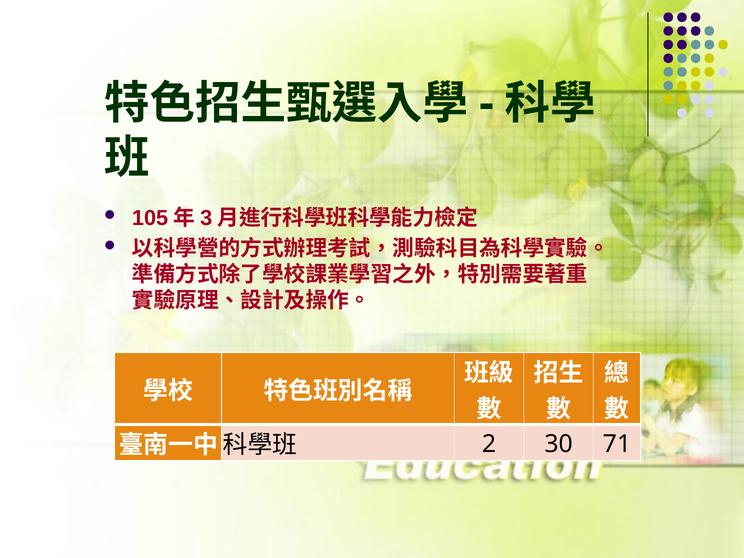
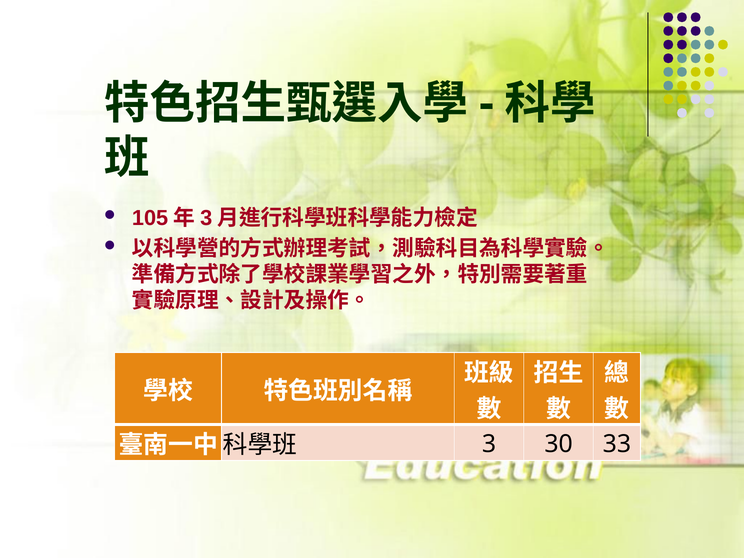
2: 2 -> 3
71: 71 -> 33
